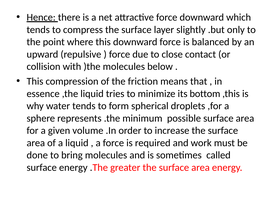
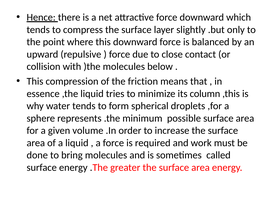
bottom: bottom -> column
